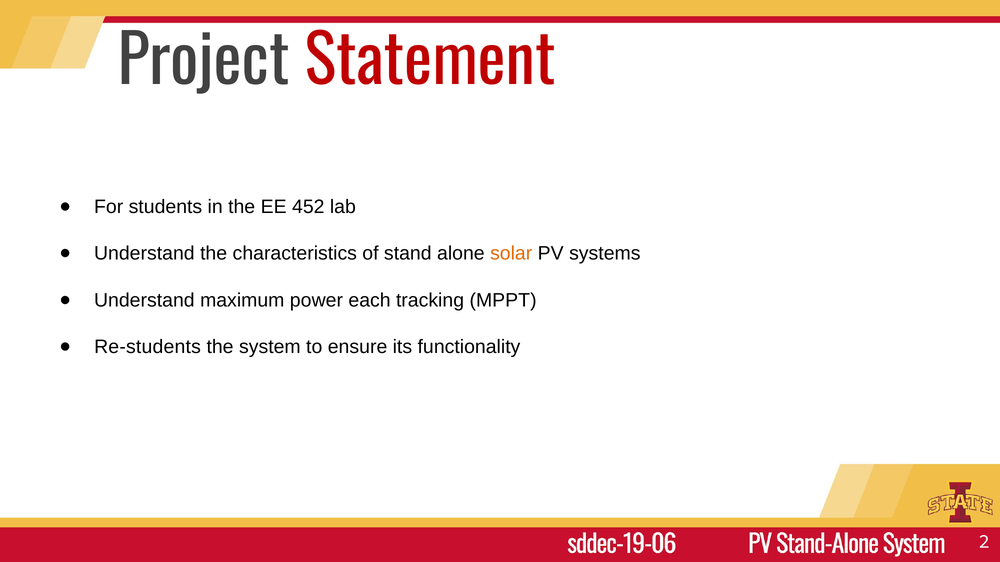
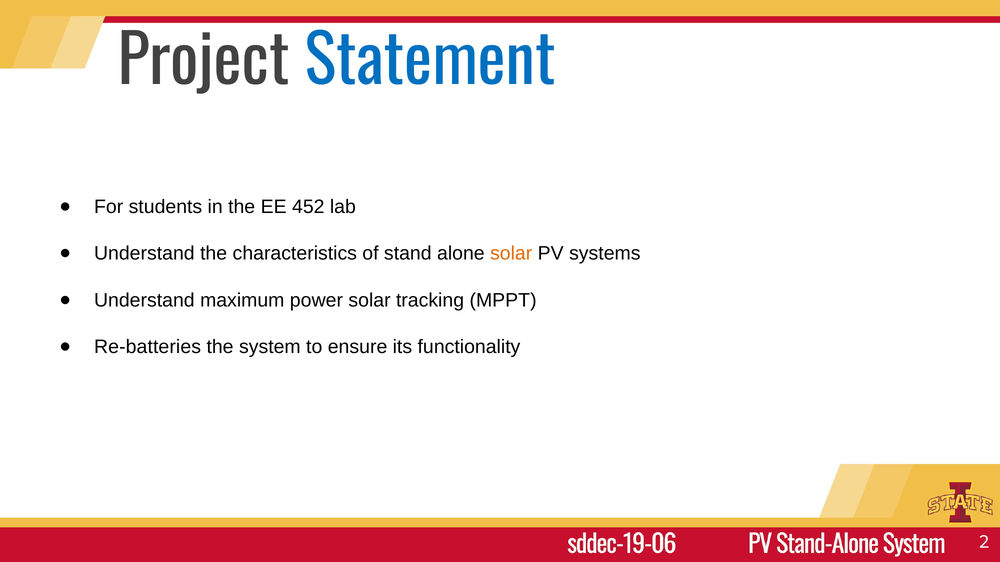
Statement colour: red -> blue
power each: each -> solar
Re-students: Re-students -> Re-batteries
